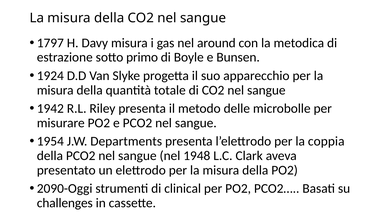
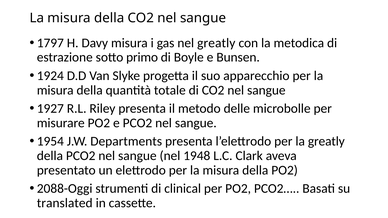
nel around: around -> greatly
1942: 1942 -> 1927
la coppia: coppia -> greatly
2090-Oggi: 2090-Oggi -> 2088-Oggi
challenges: challenges -> translated
